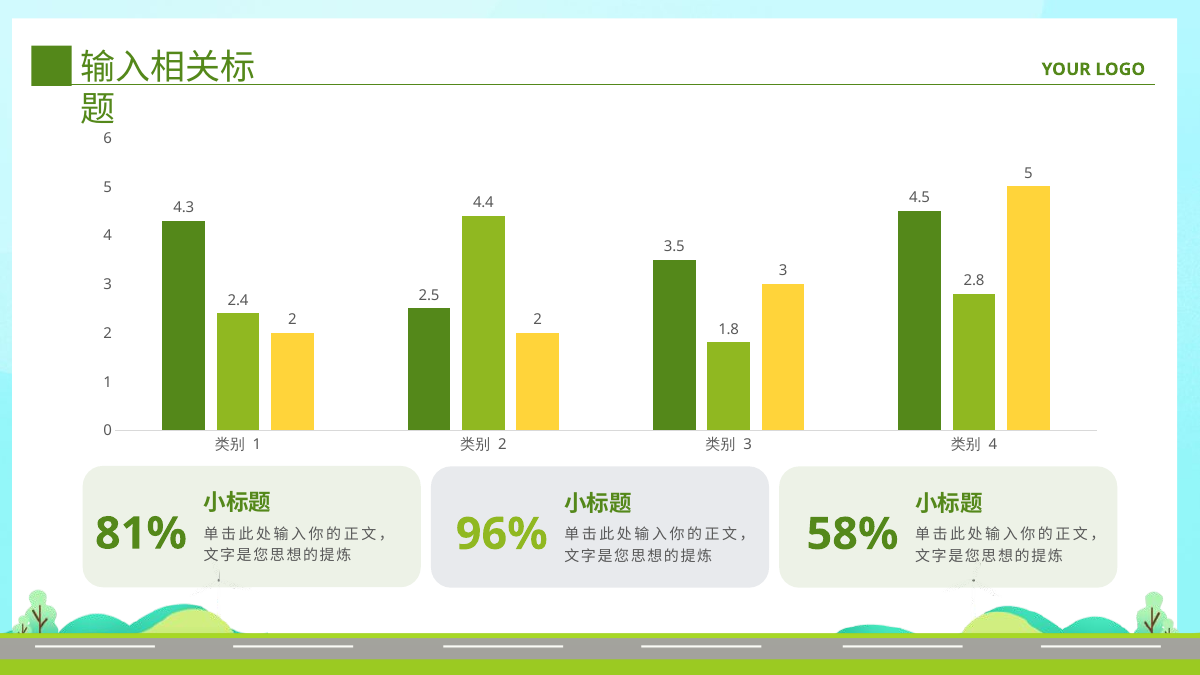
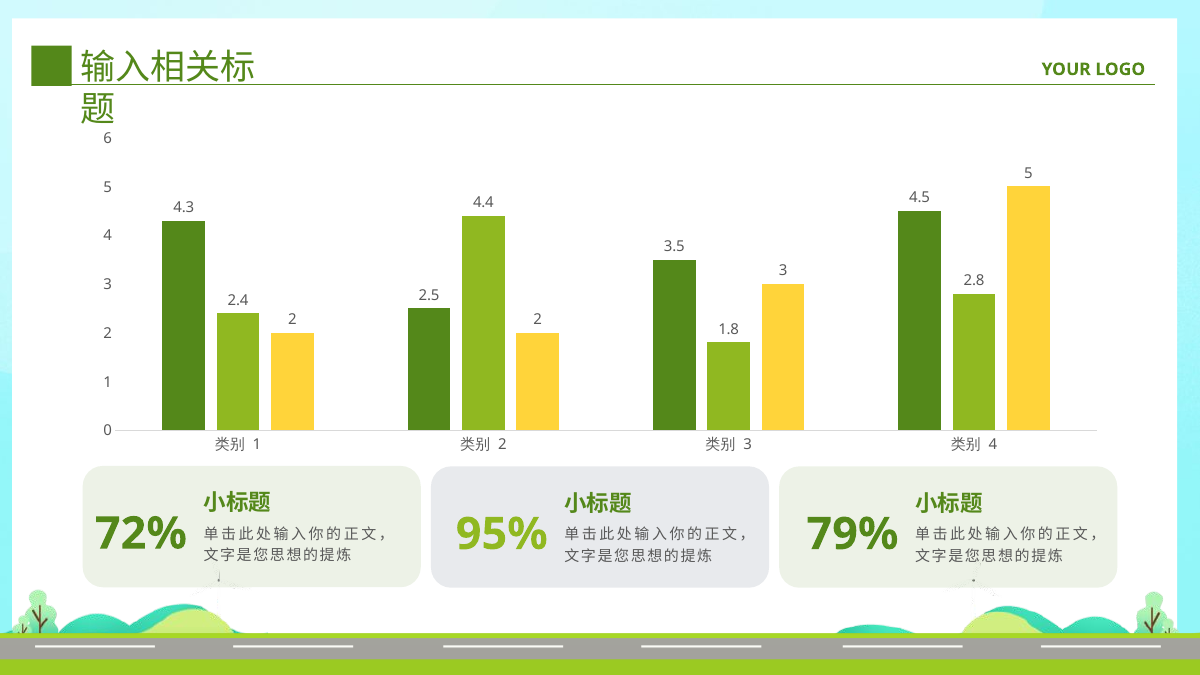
81%: 81% -> 72%
96%: 96% -> 95%
58%: 58% -> 79%
